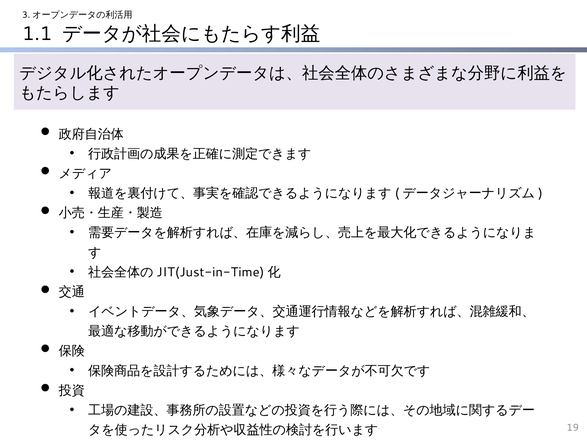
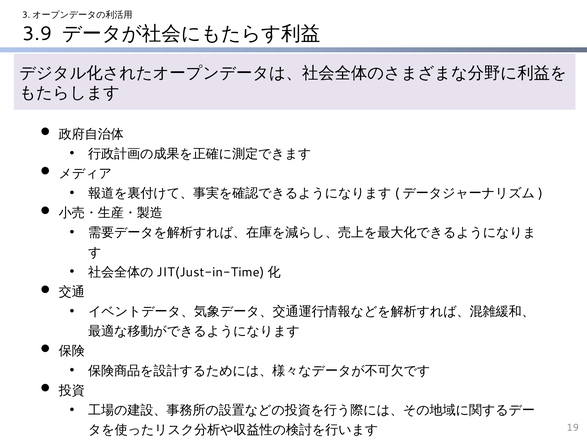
1.1: 1.1 -> 3.9
